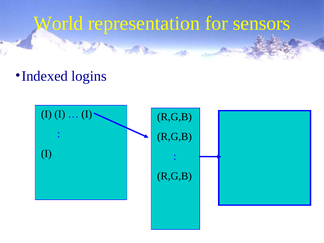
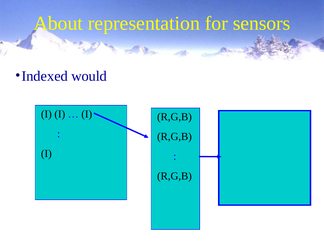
World: World -> About
logins: logins -> would
